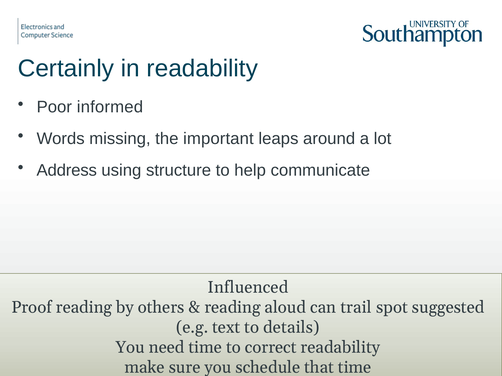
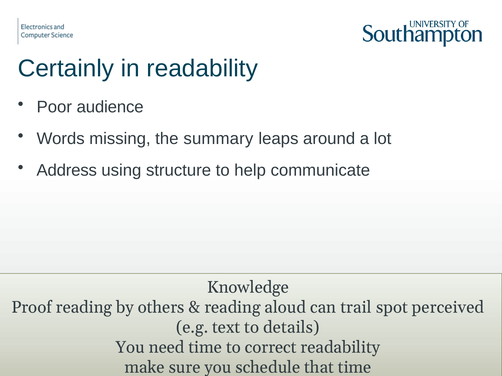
informed: informed -> audience
important: important -> summary
Influenced: Influenced -> Knowledge
suggested: suggested -> perceived
